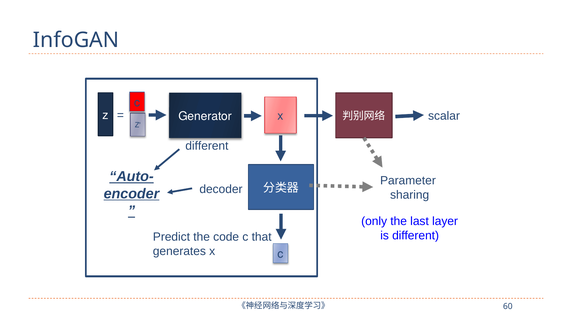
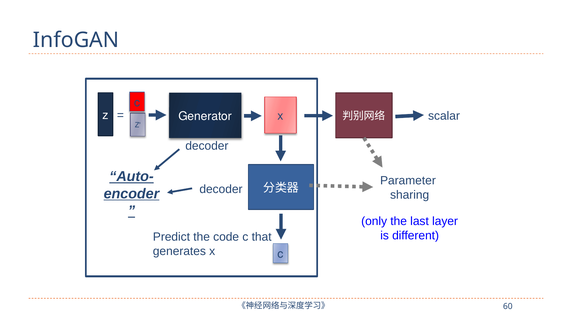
different at (207, 146): different -> decoder
